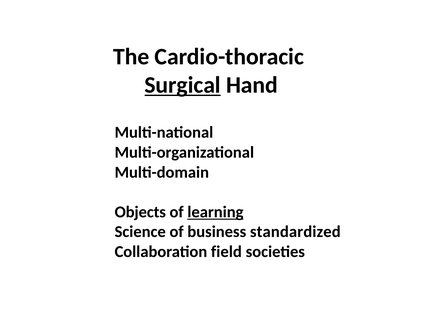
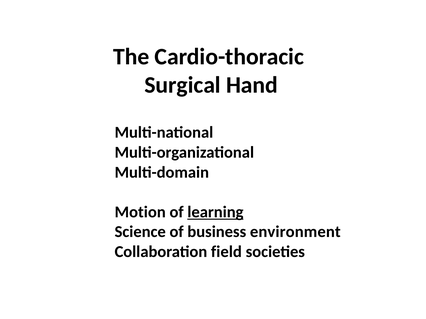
Surgical underline: present -> none
Objects: Objects -> Motion
standardized: standardized -> environment
